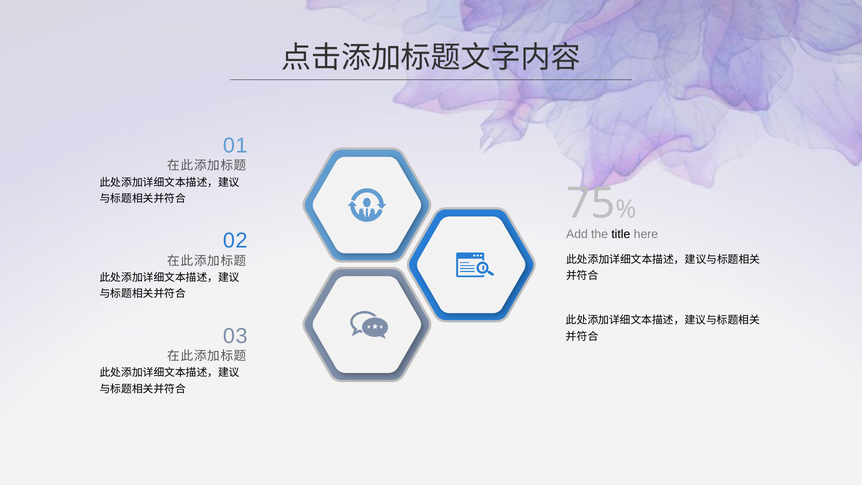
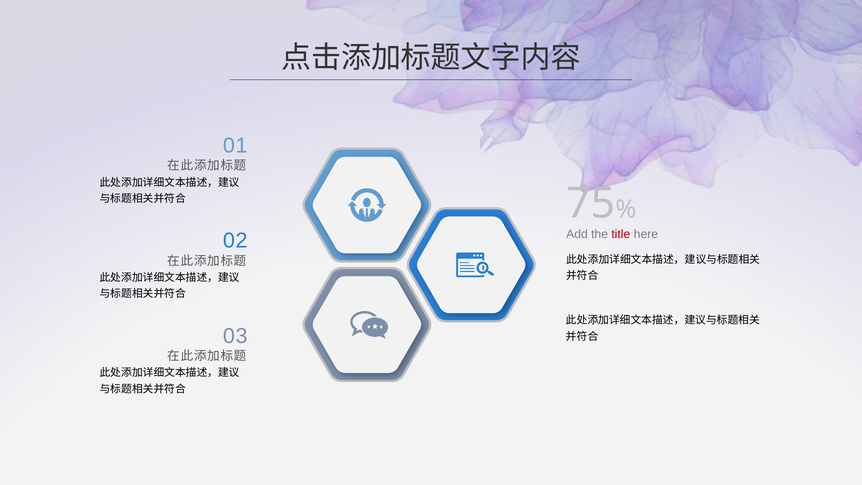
title colour: black -> red
